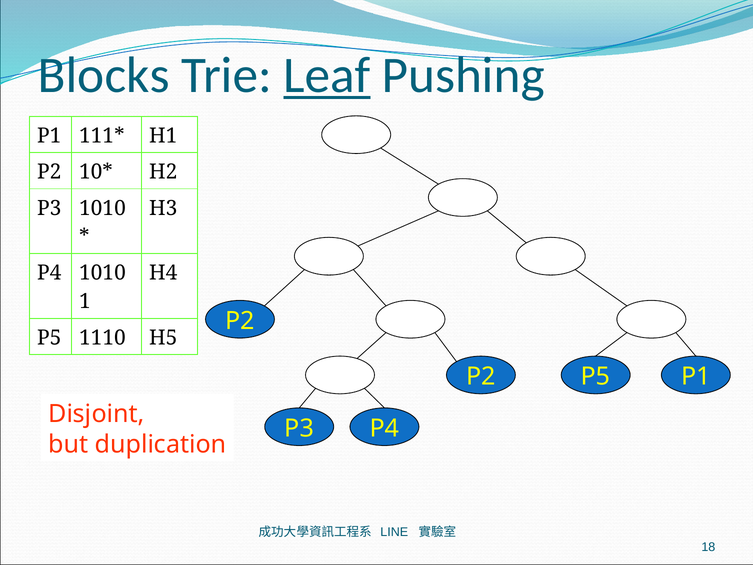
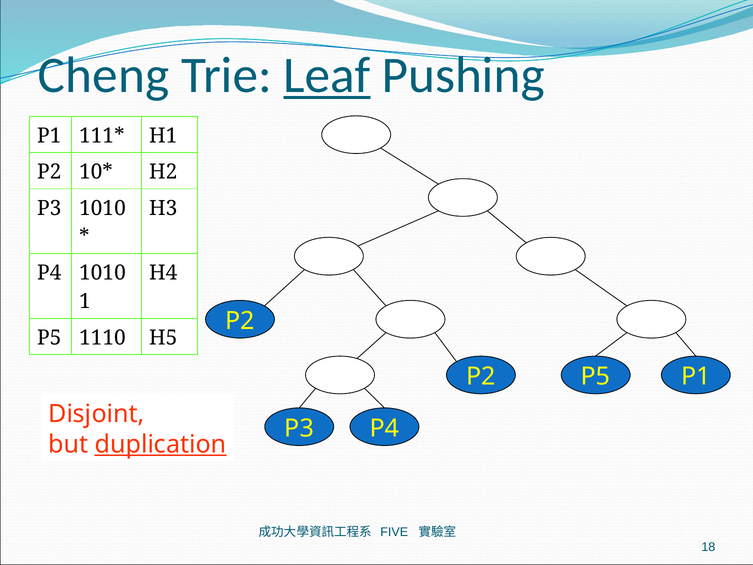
Blocks: Blocks -> Cheng
duplication underline: none -> present
LINE: LINE -> FIVE
